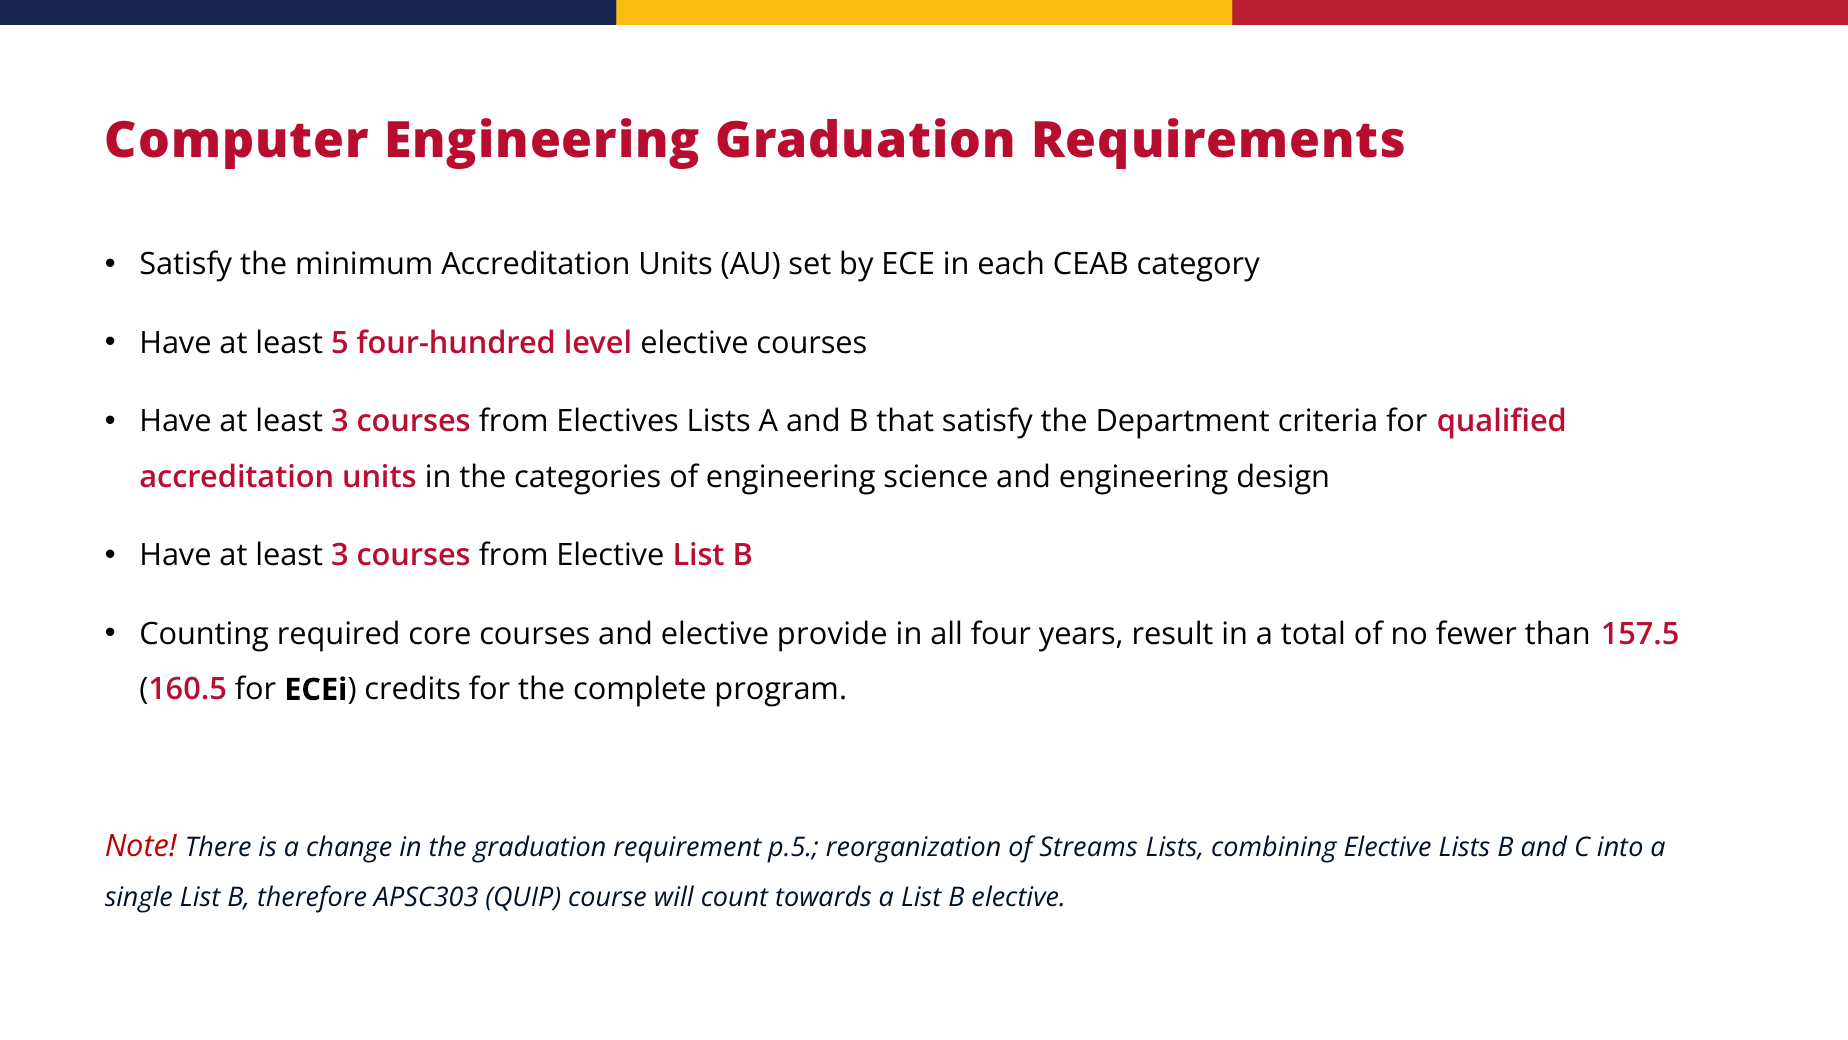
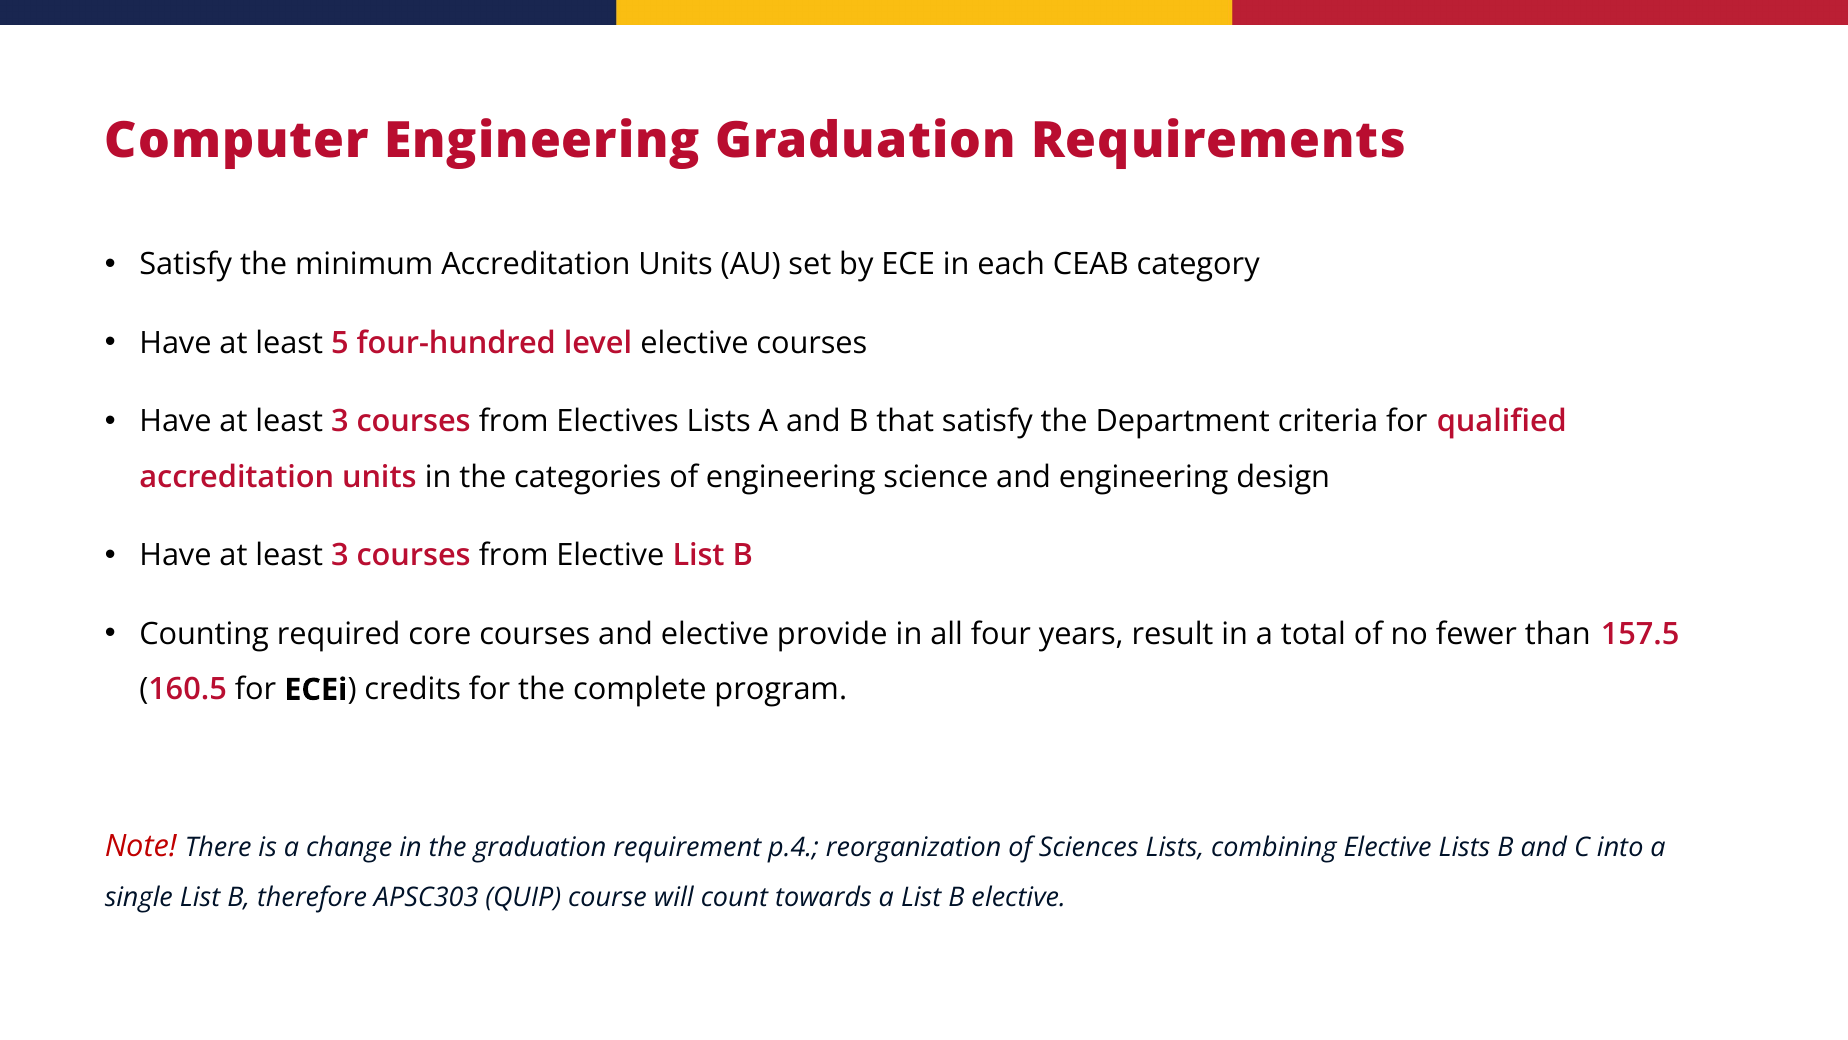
p.5: p.5 -> p.4
Streams: Streams -> Sciences
